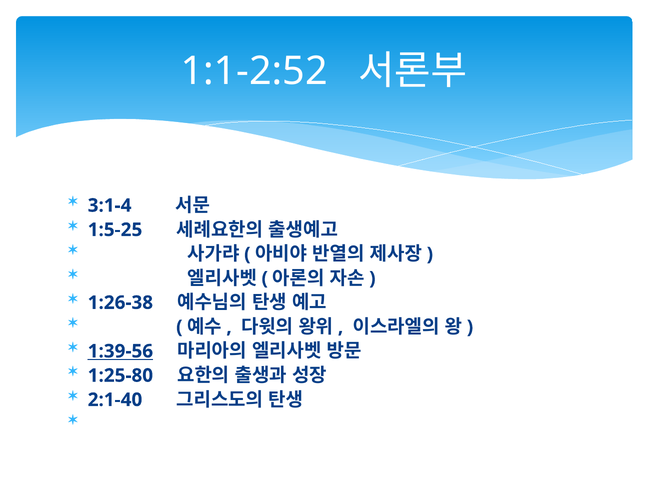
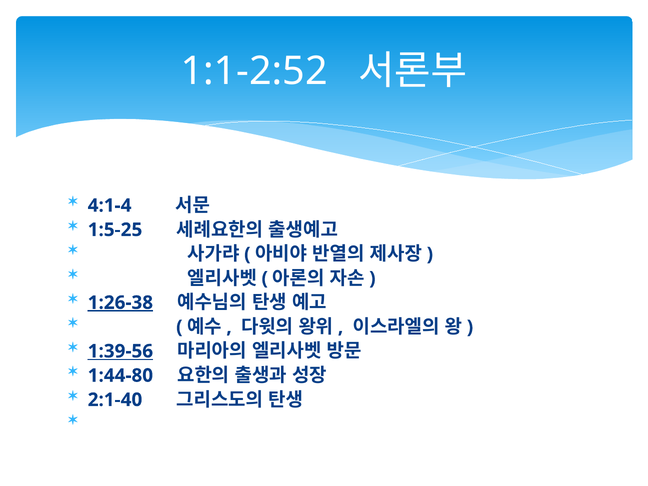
3:1-4: 3:1-4 -> 4:1-4
1:26-38 underline: none -> present
1:25-80: 1:25-80 -> 1:44-80
